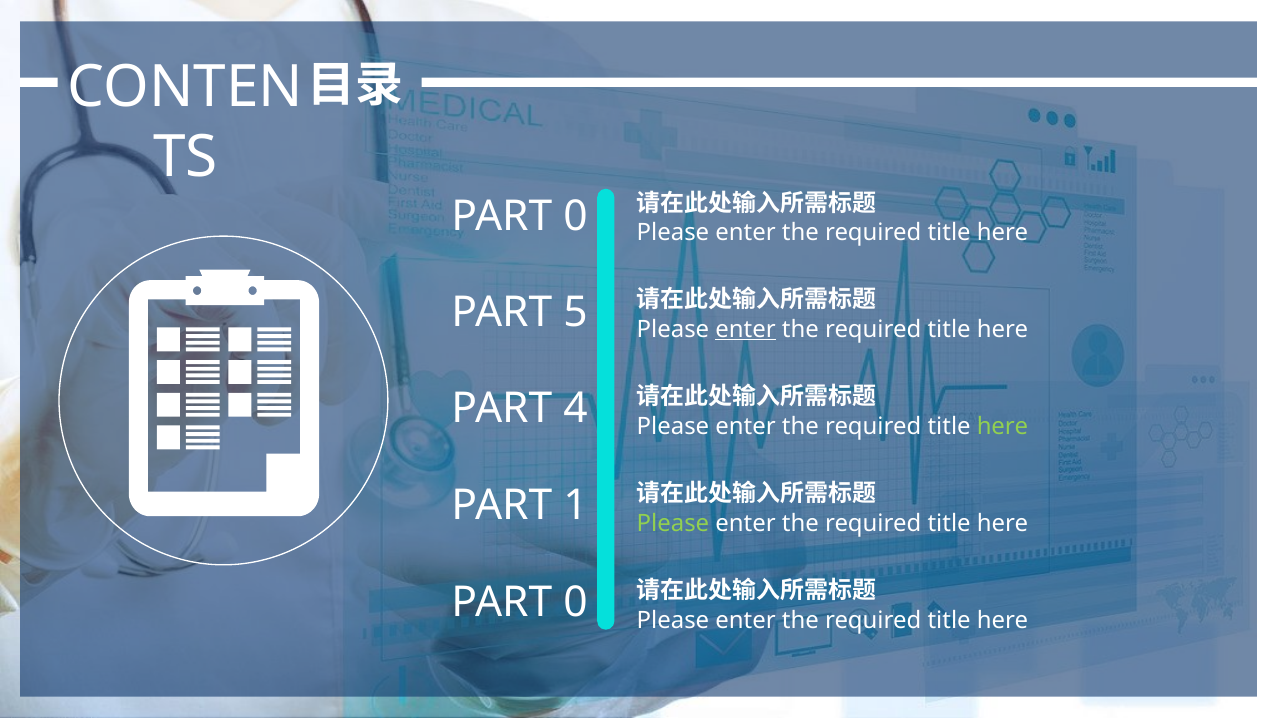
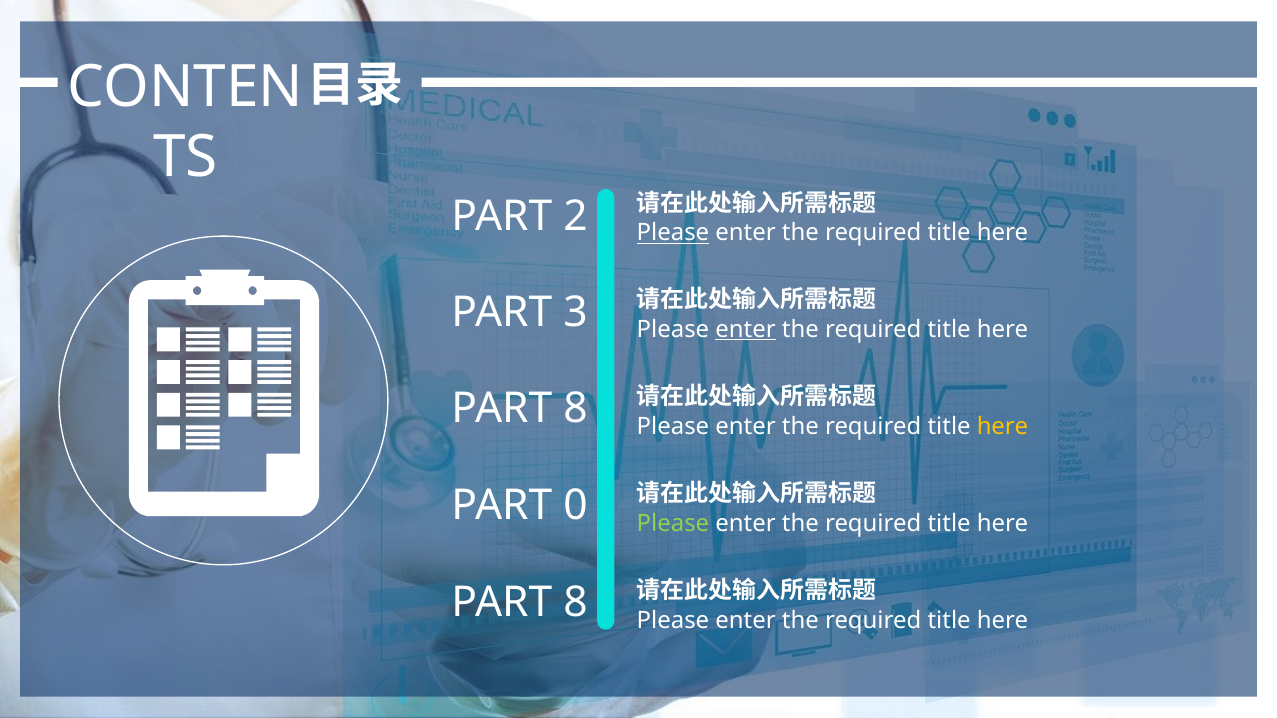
0 at (576, 216): 0 -> 2
Please at (673, 233) underline: none -> present
5: 5 -> 3
4 at (576, 409): 4 -> 8
here at (1002, 426) colour: light green -> yellow
1: 1 -> 0
0 at (576, 603): 0 -> 8
